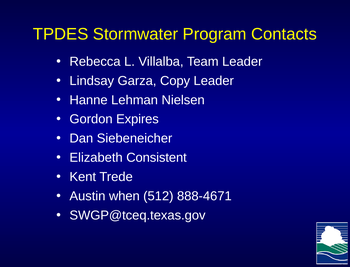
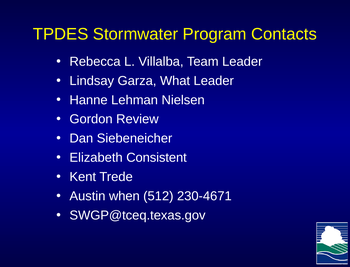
Copy: Copy -> What
Expires: Expires -> Review
888-4671: 888-4671 -> 230-4671
